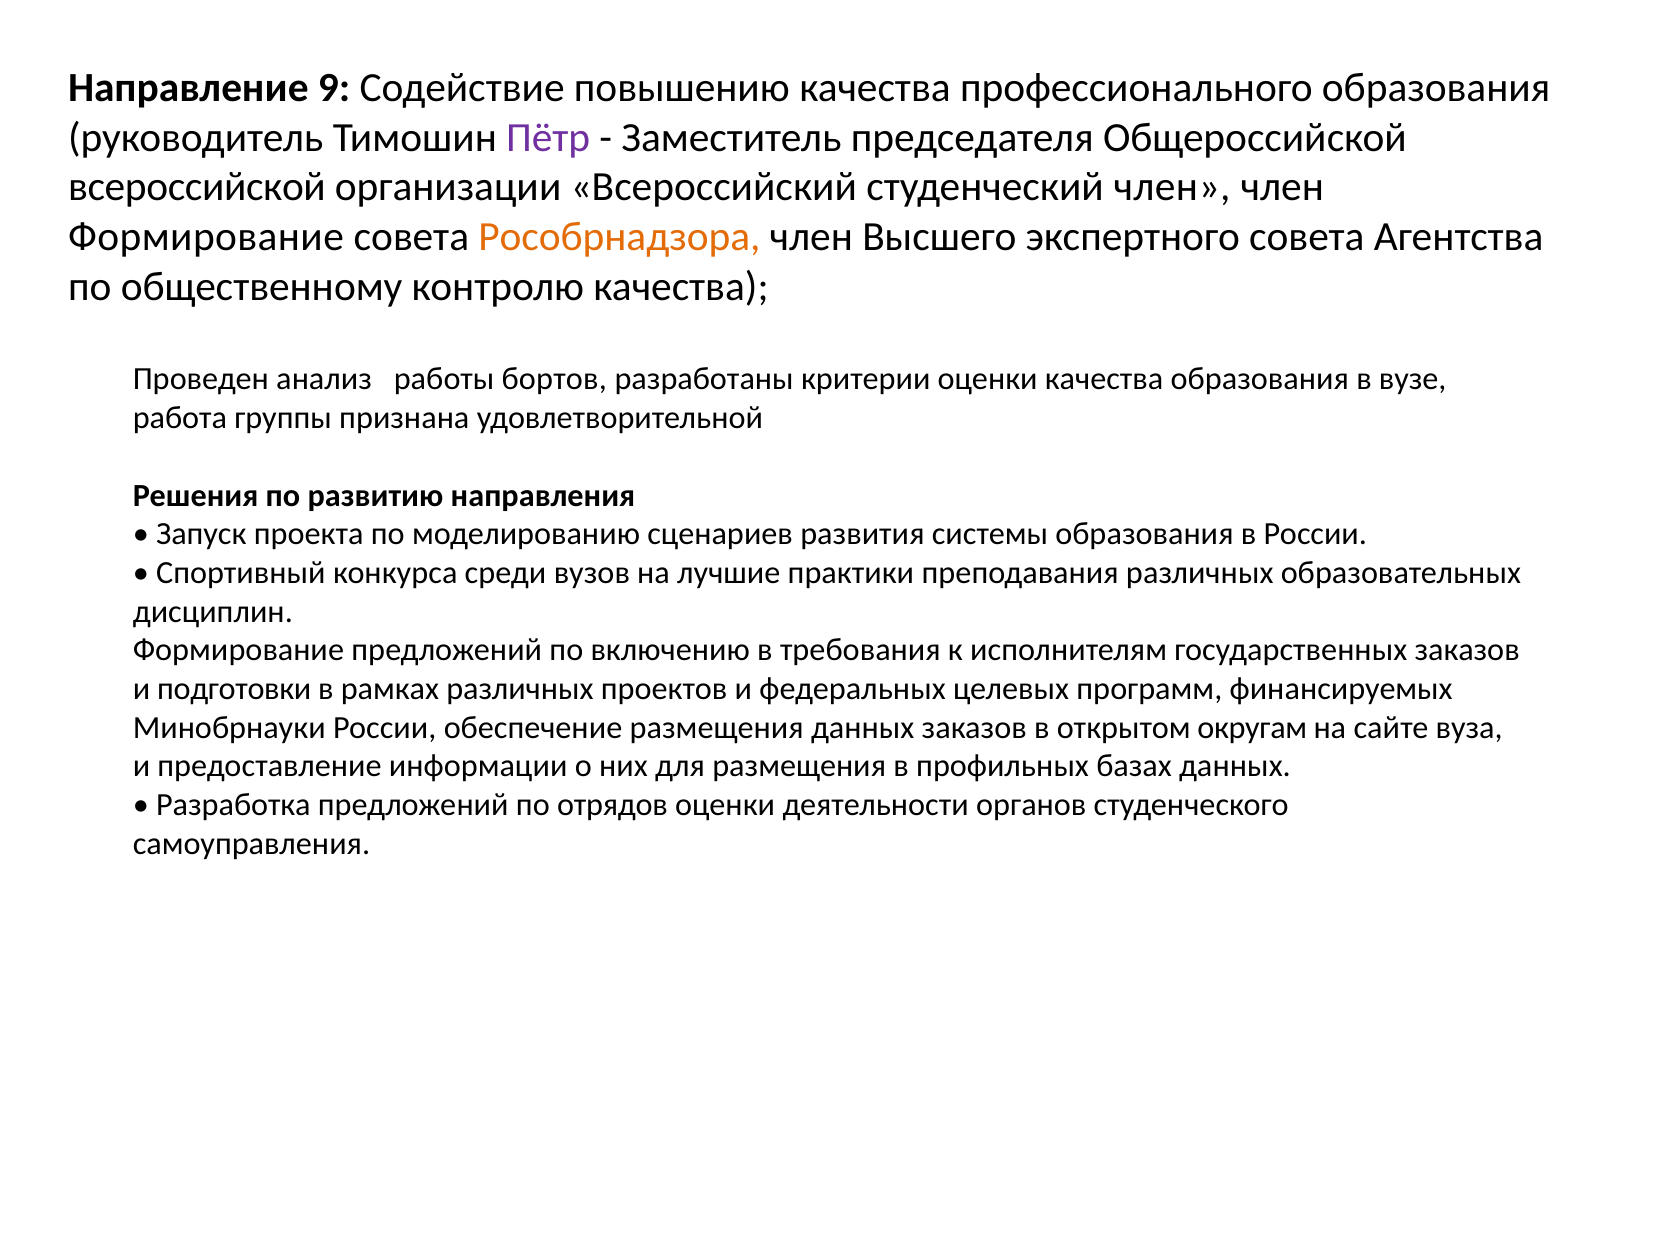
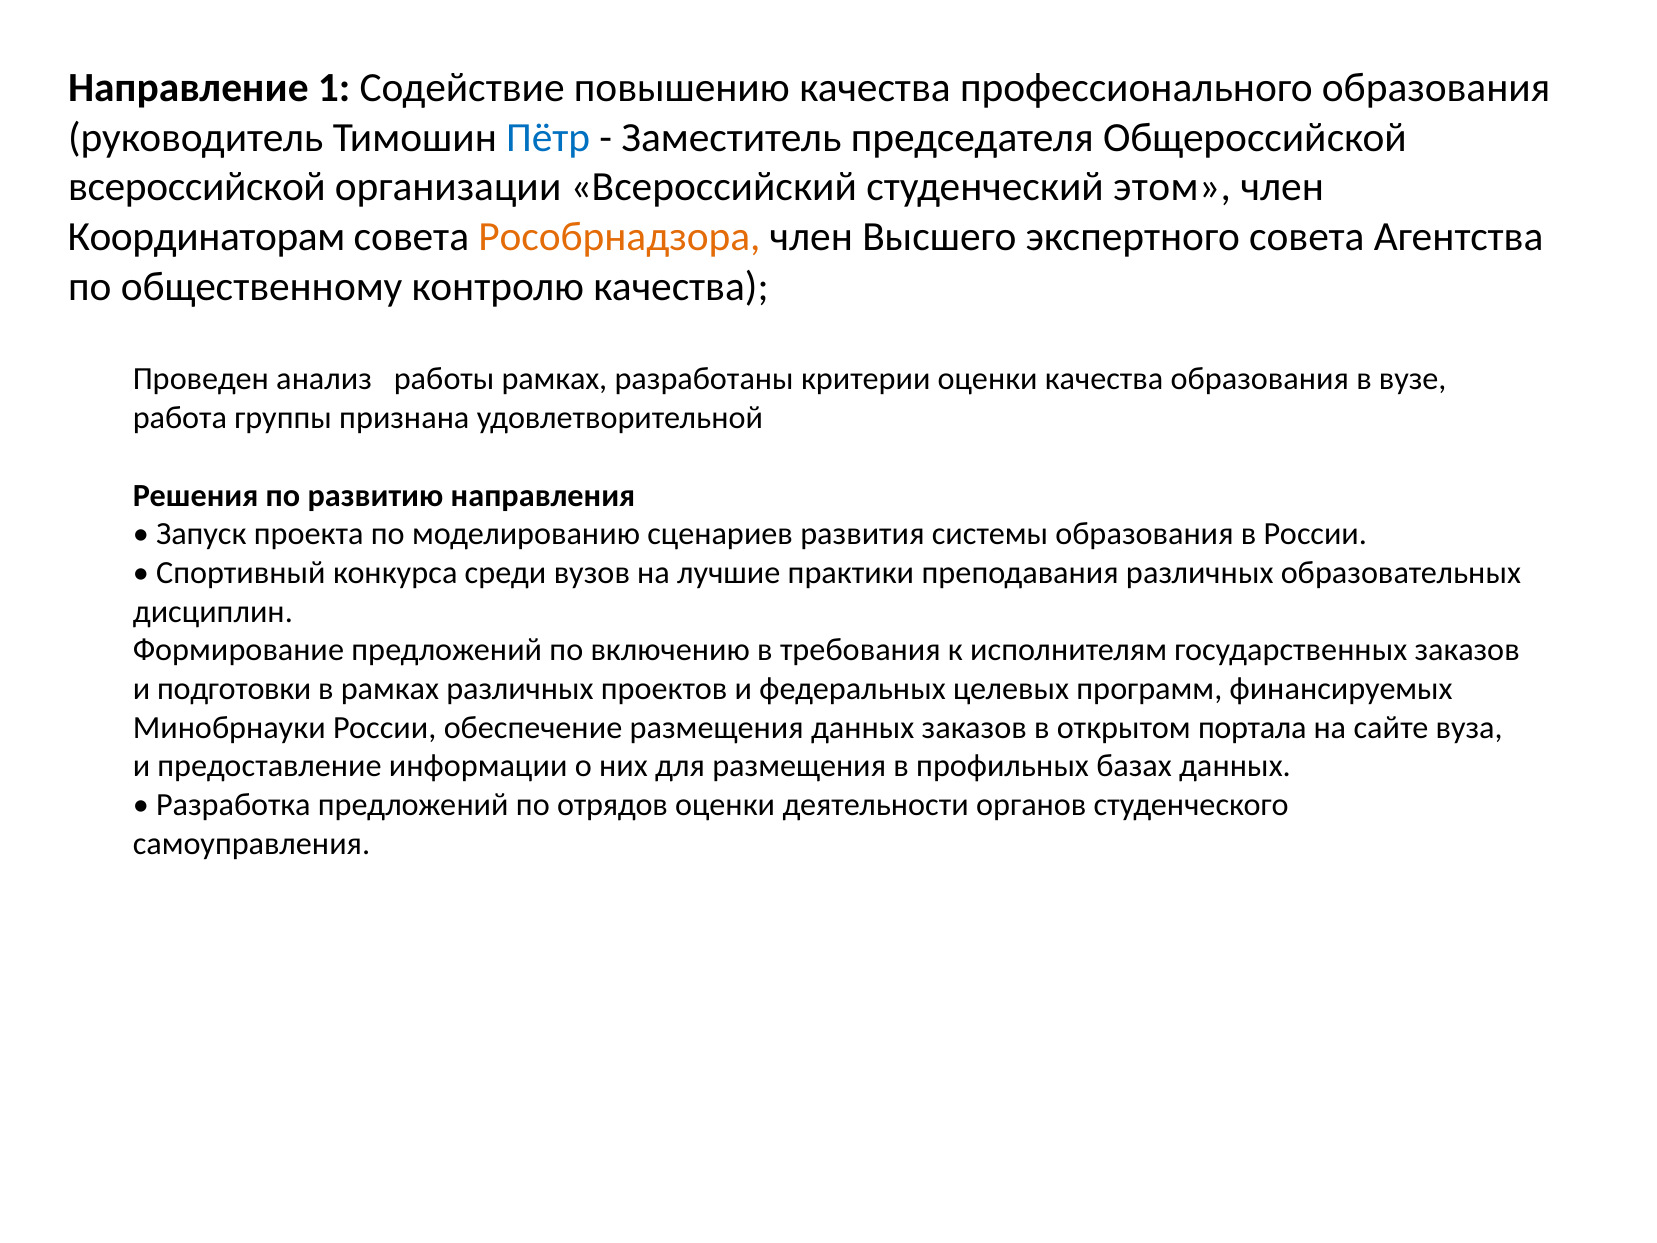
9: 9 -> 1
Пётр colour: purple -> blue
студенческий член: член -> этом
Формирование at (206, 237): Формирование -> Координаторам
работы бортов: бортов -> рамках
округам: округам -> портала
